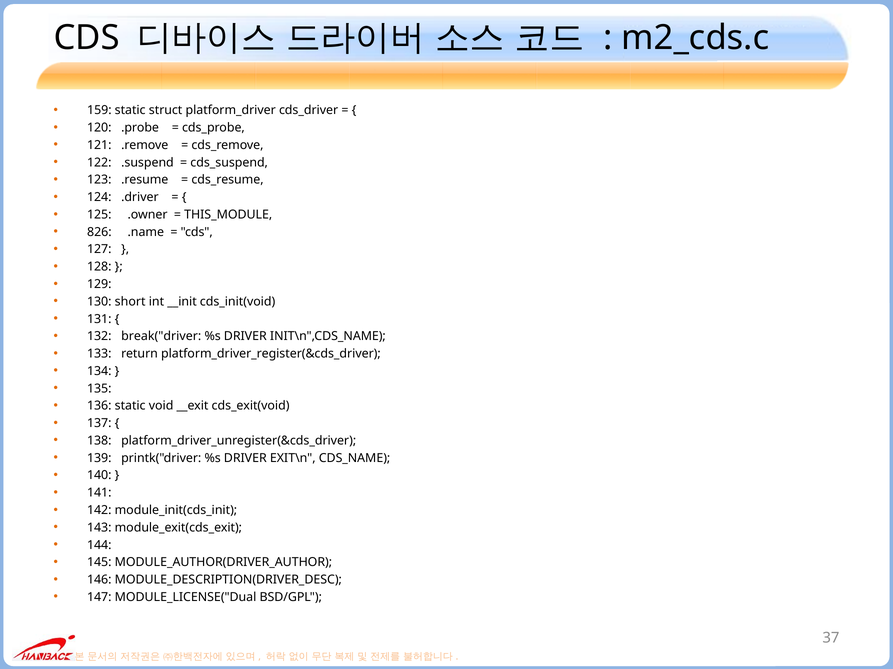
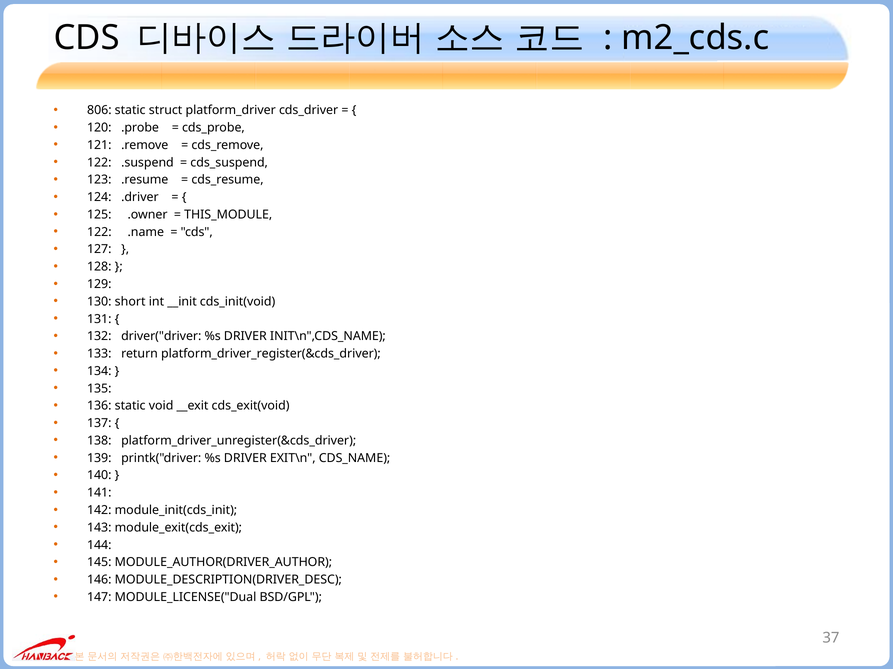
159: 159 -> 806
826 at (99, 232): 826 -> 122
break("driver: break("driver -> driver("driver
